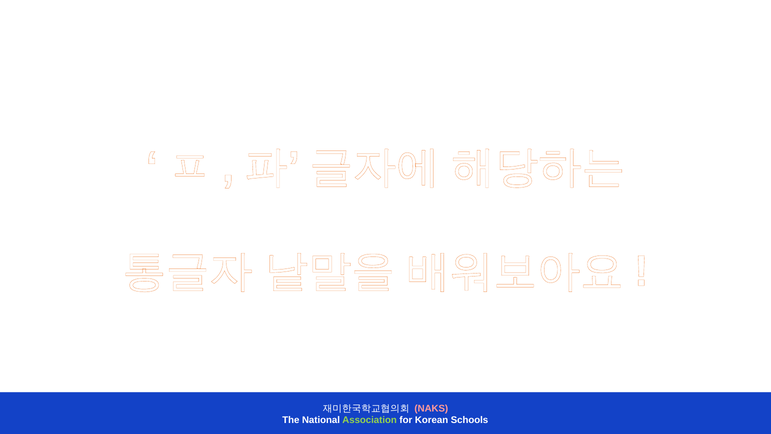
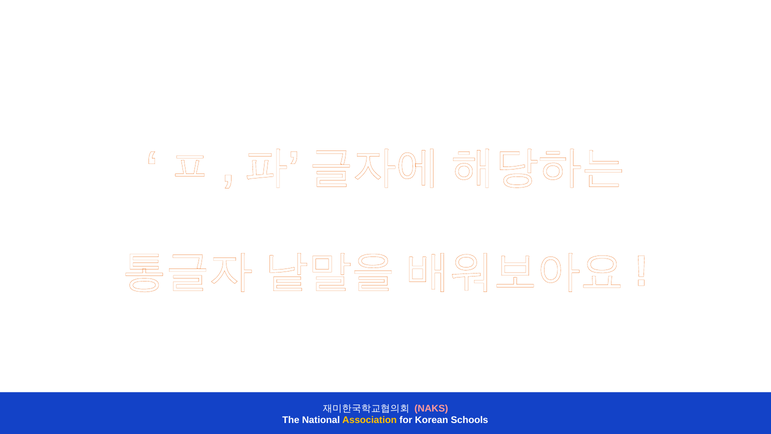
Association colour: light green -> yellow
